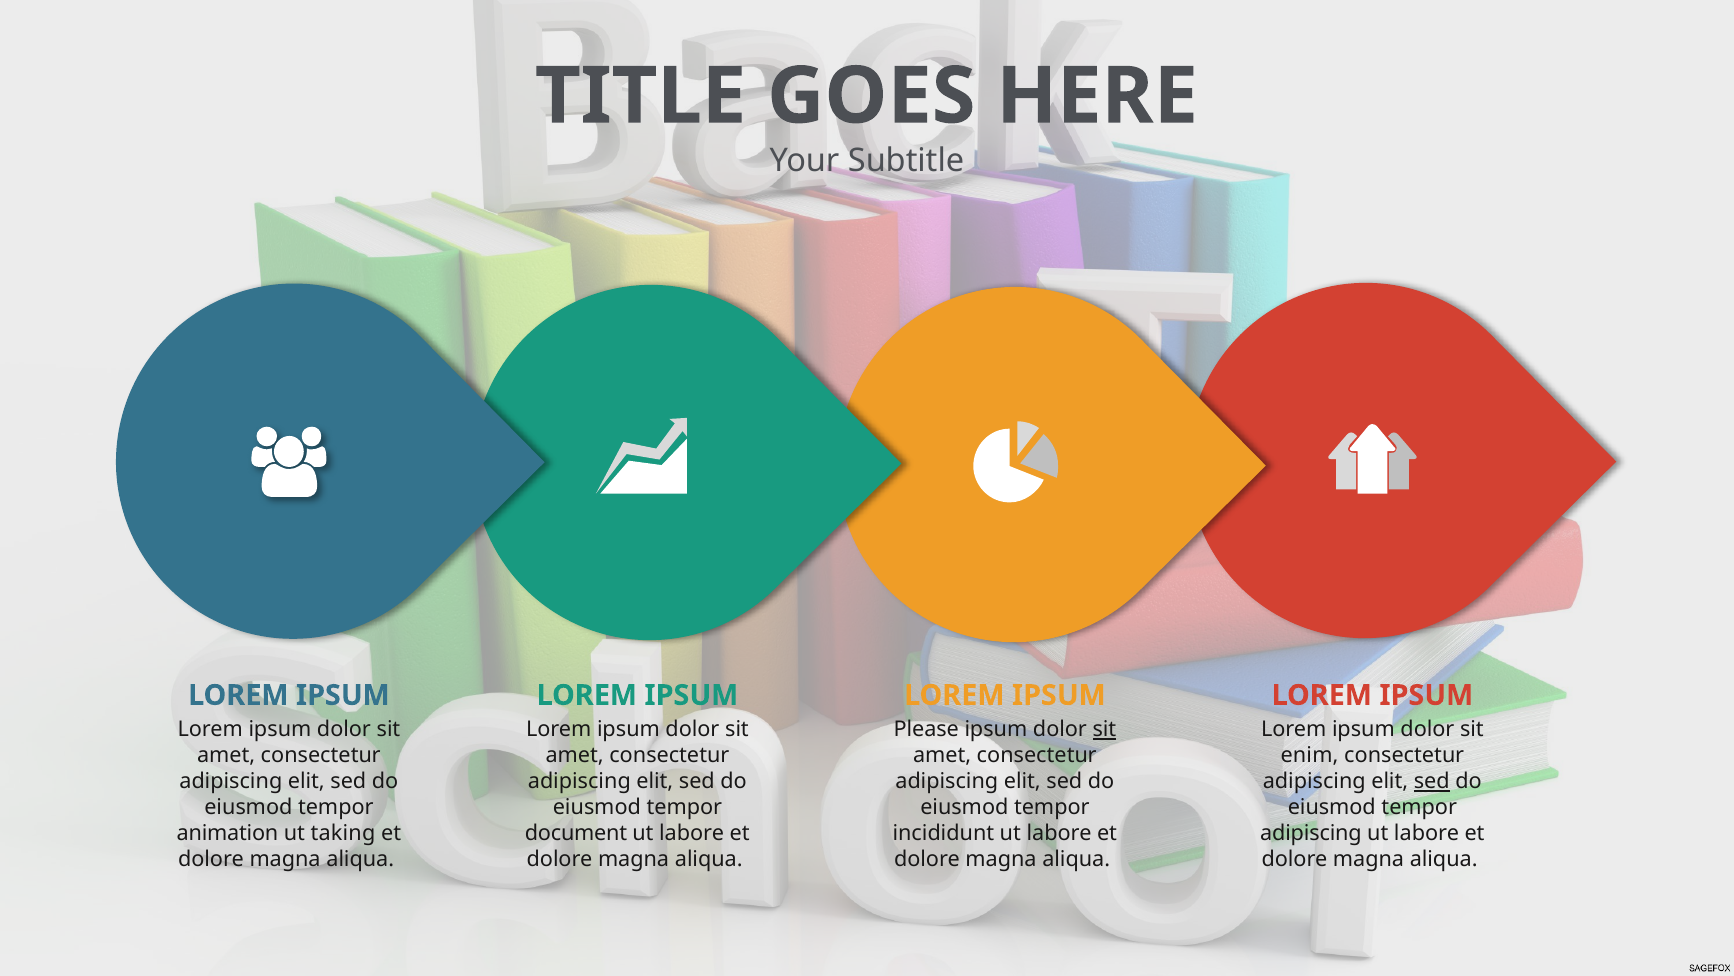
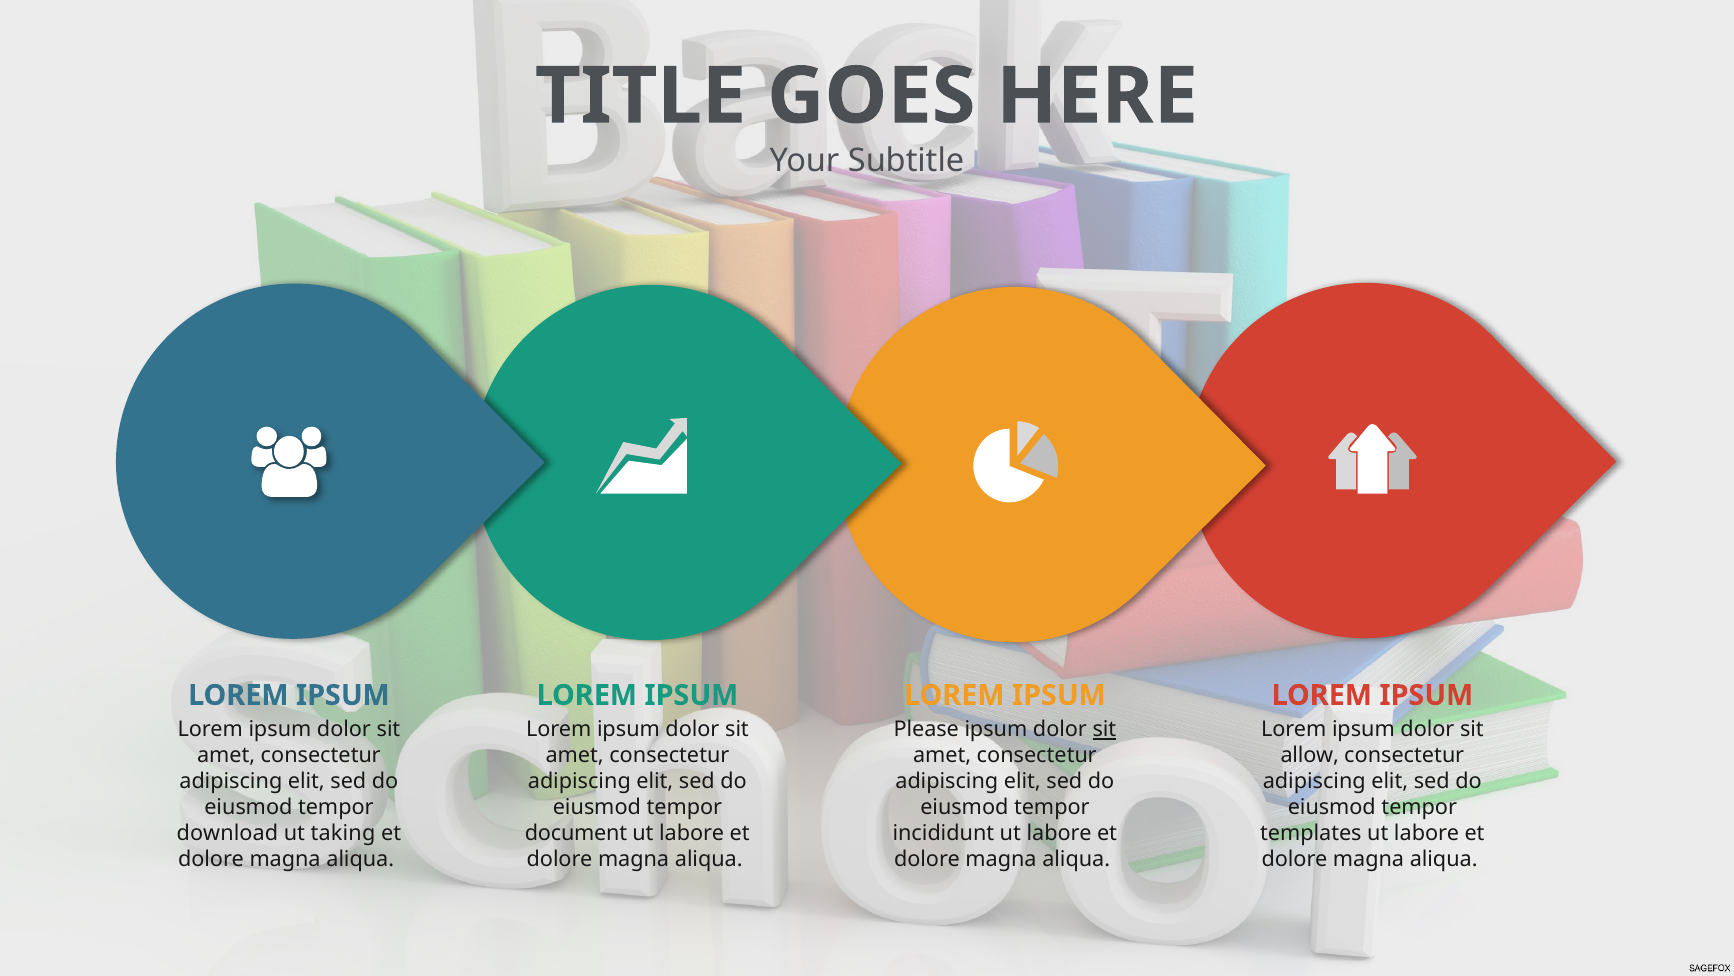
enim: enim -> allow
sed at (1432, 781) underline: present -> none
animation: animation -> download
adipiscing at (1311, 833): adipiscing -> templates
